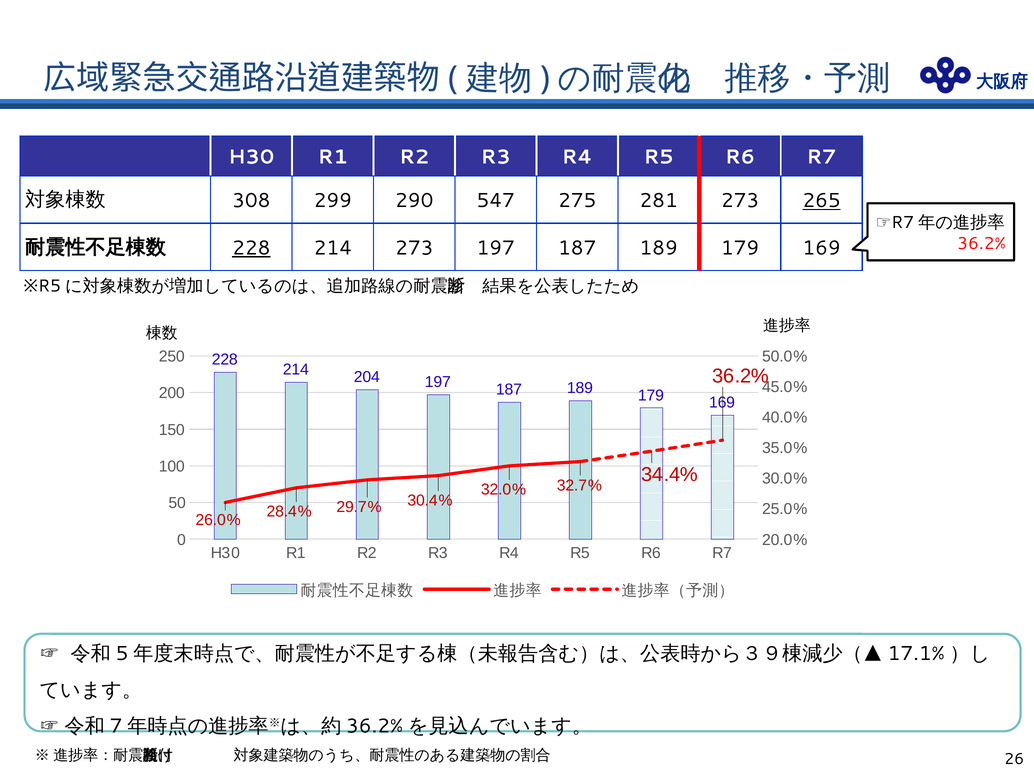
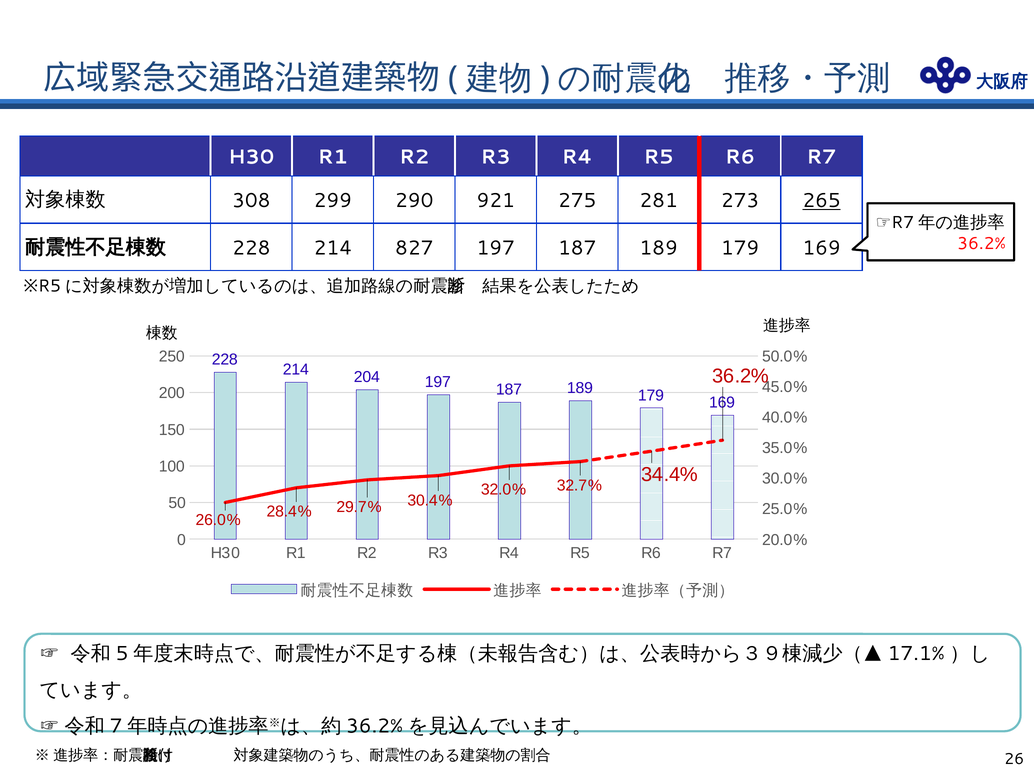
547: 547 -> 921
228 at (251, 248) underline: present -> none
214 273: 273 -> 827
